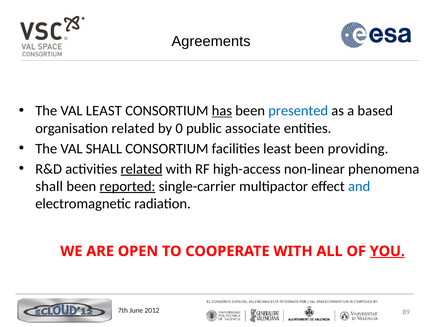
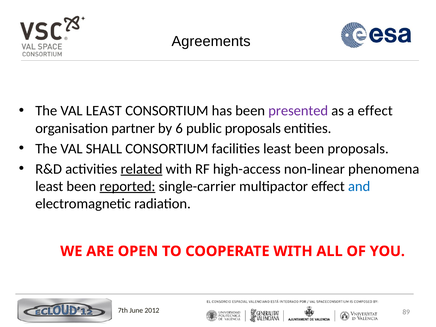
has underline: present -> none
presented colour: blue -> purple
a based: based -> effect
organisation related: related -> partner
0: 0 -> 6
public associate: associate -> proposals
been providing: providing -> proposals
shall at (49, 186): shall -> least
YOU underline: present -> none
